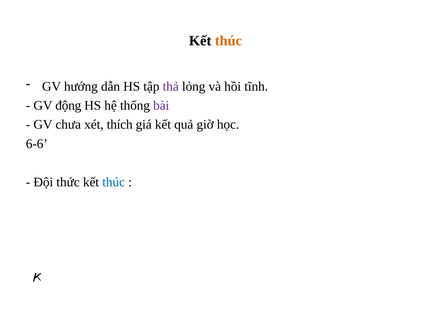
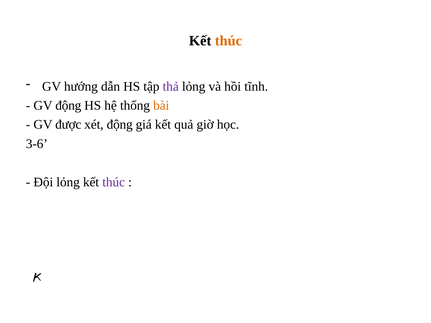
bài colour: purple -> orange
chưa: chưa -> được
xét thích: thích -> động
6-6: 6-6 -> 3-6
Đội thức: thức -> lỏng
thúc at (114, 182) colour: blue -> purple
